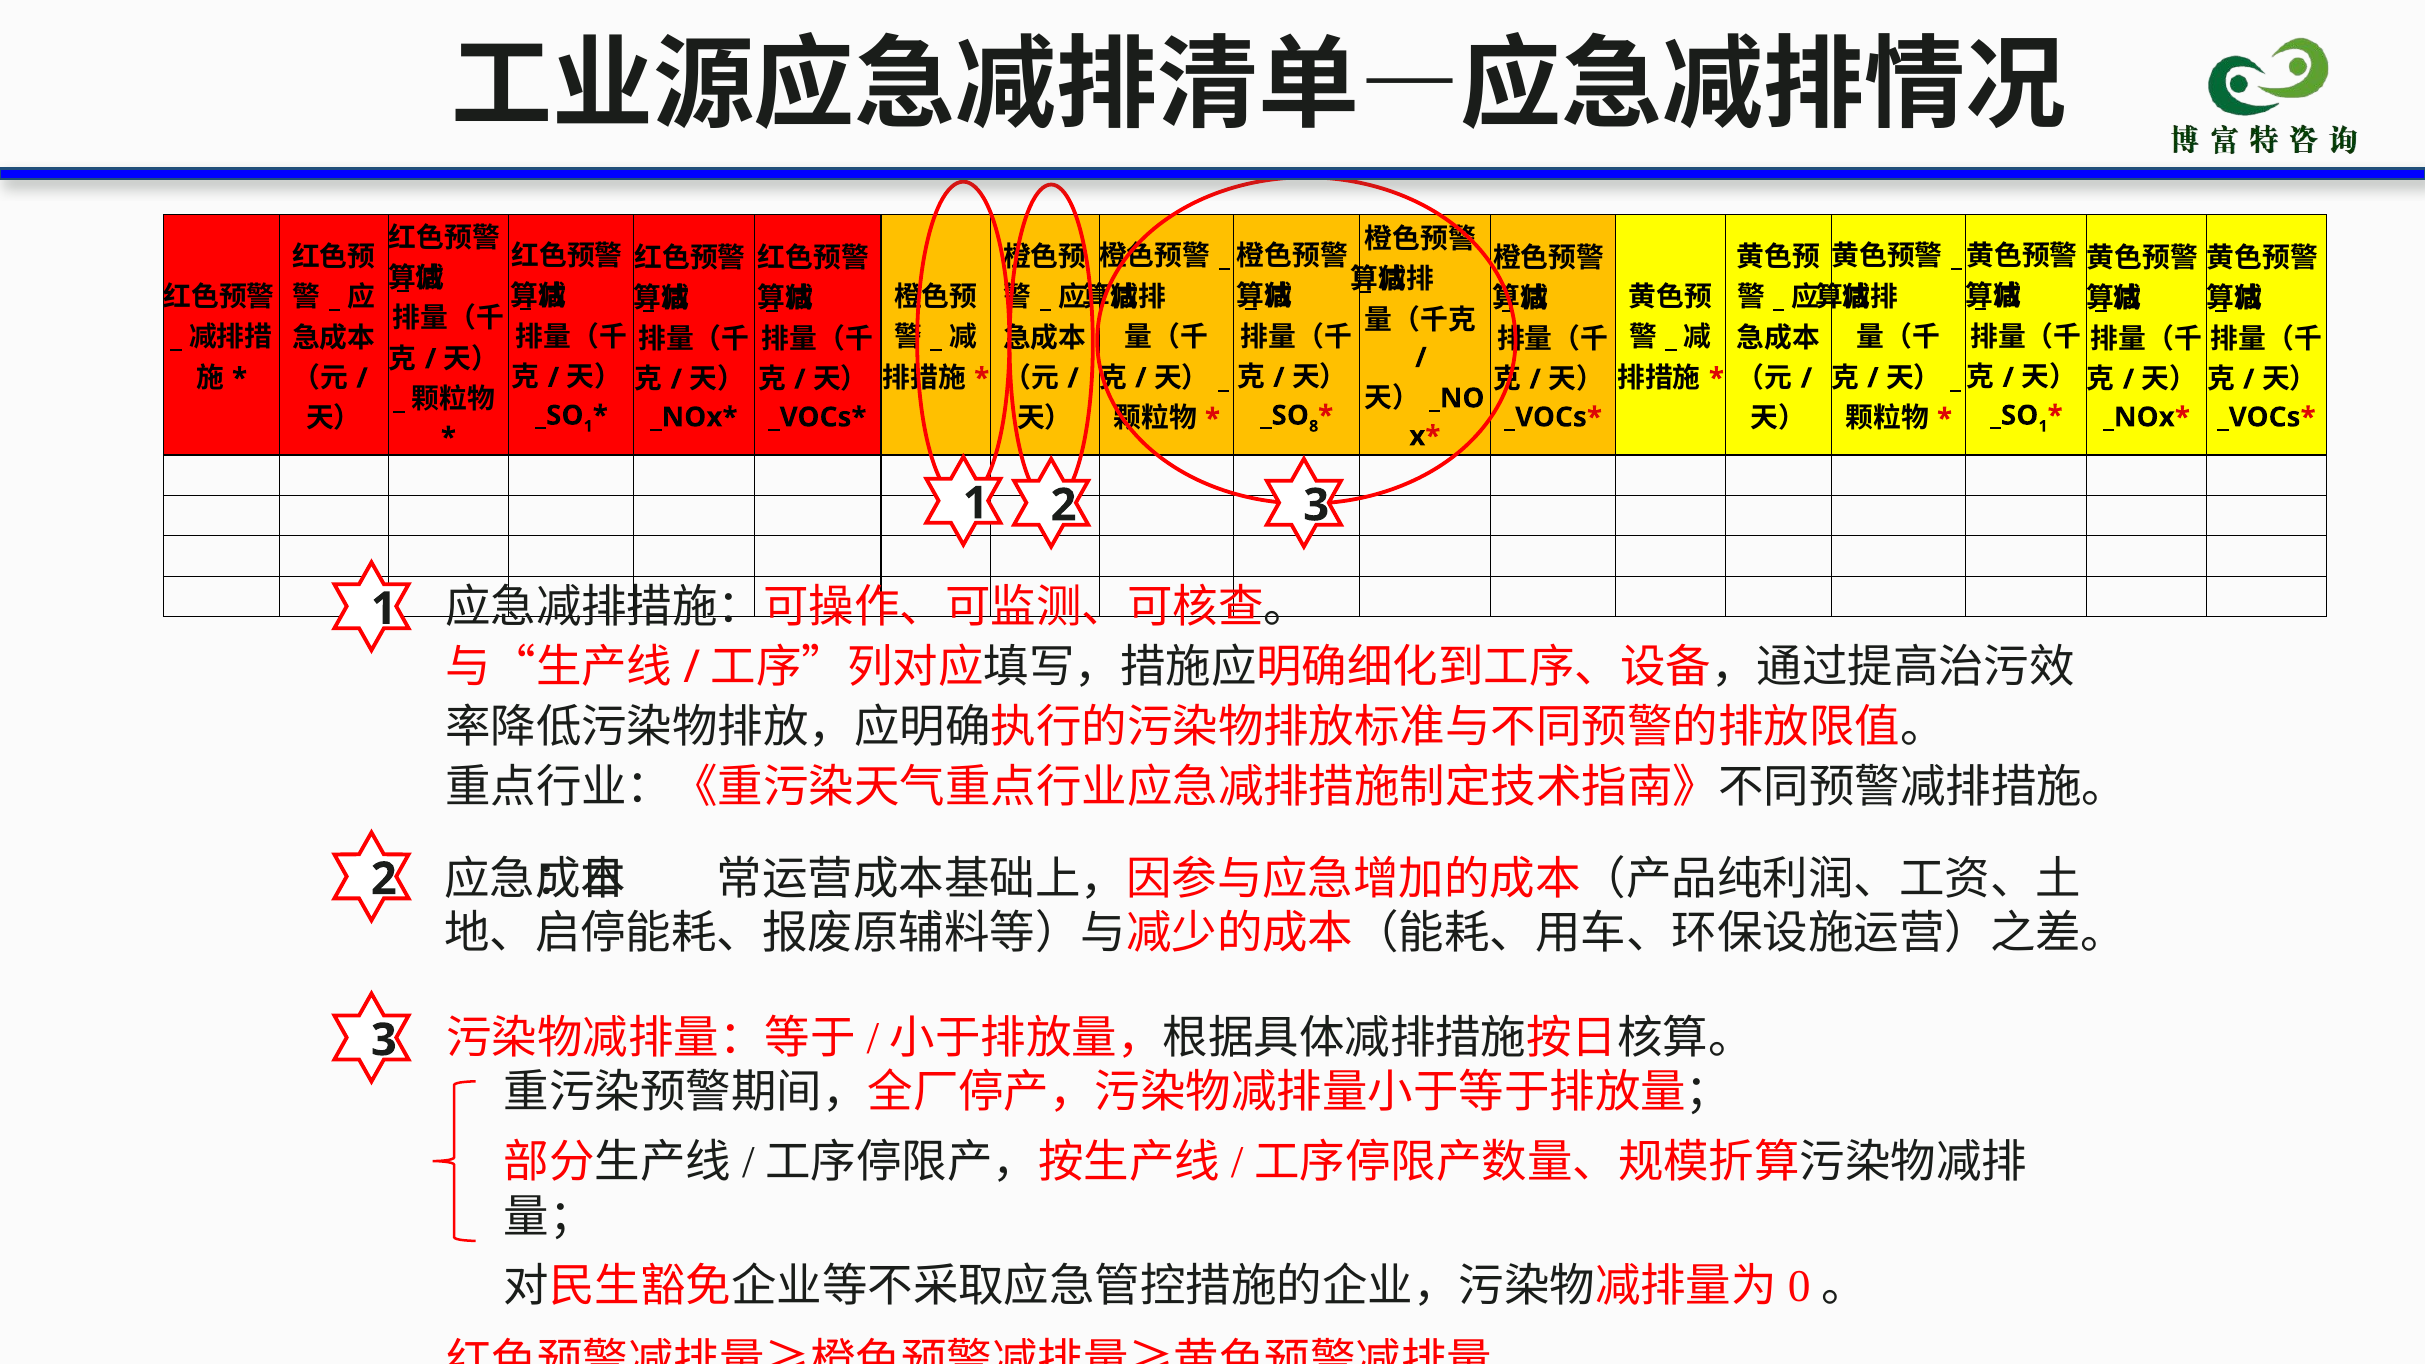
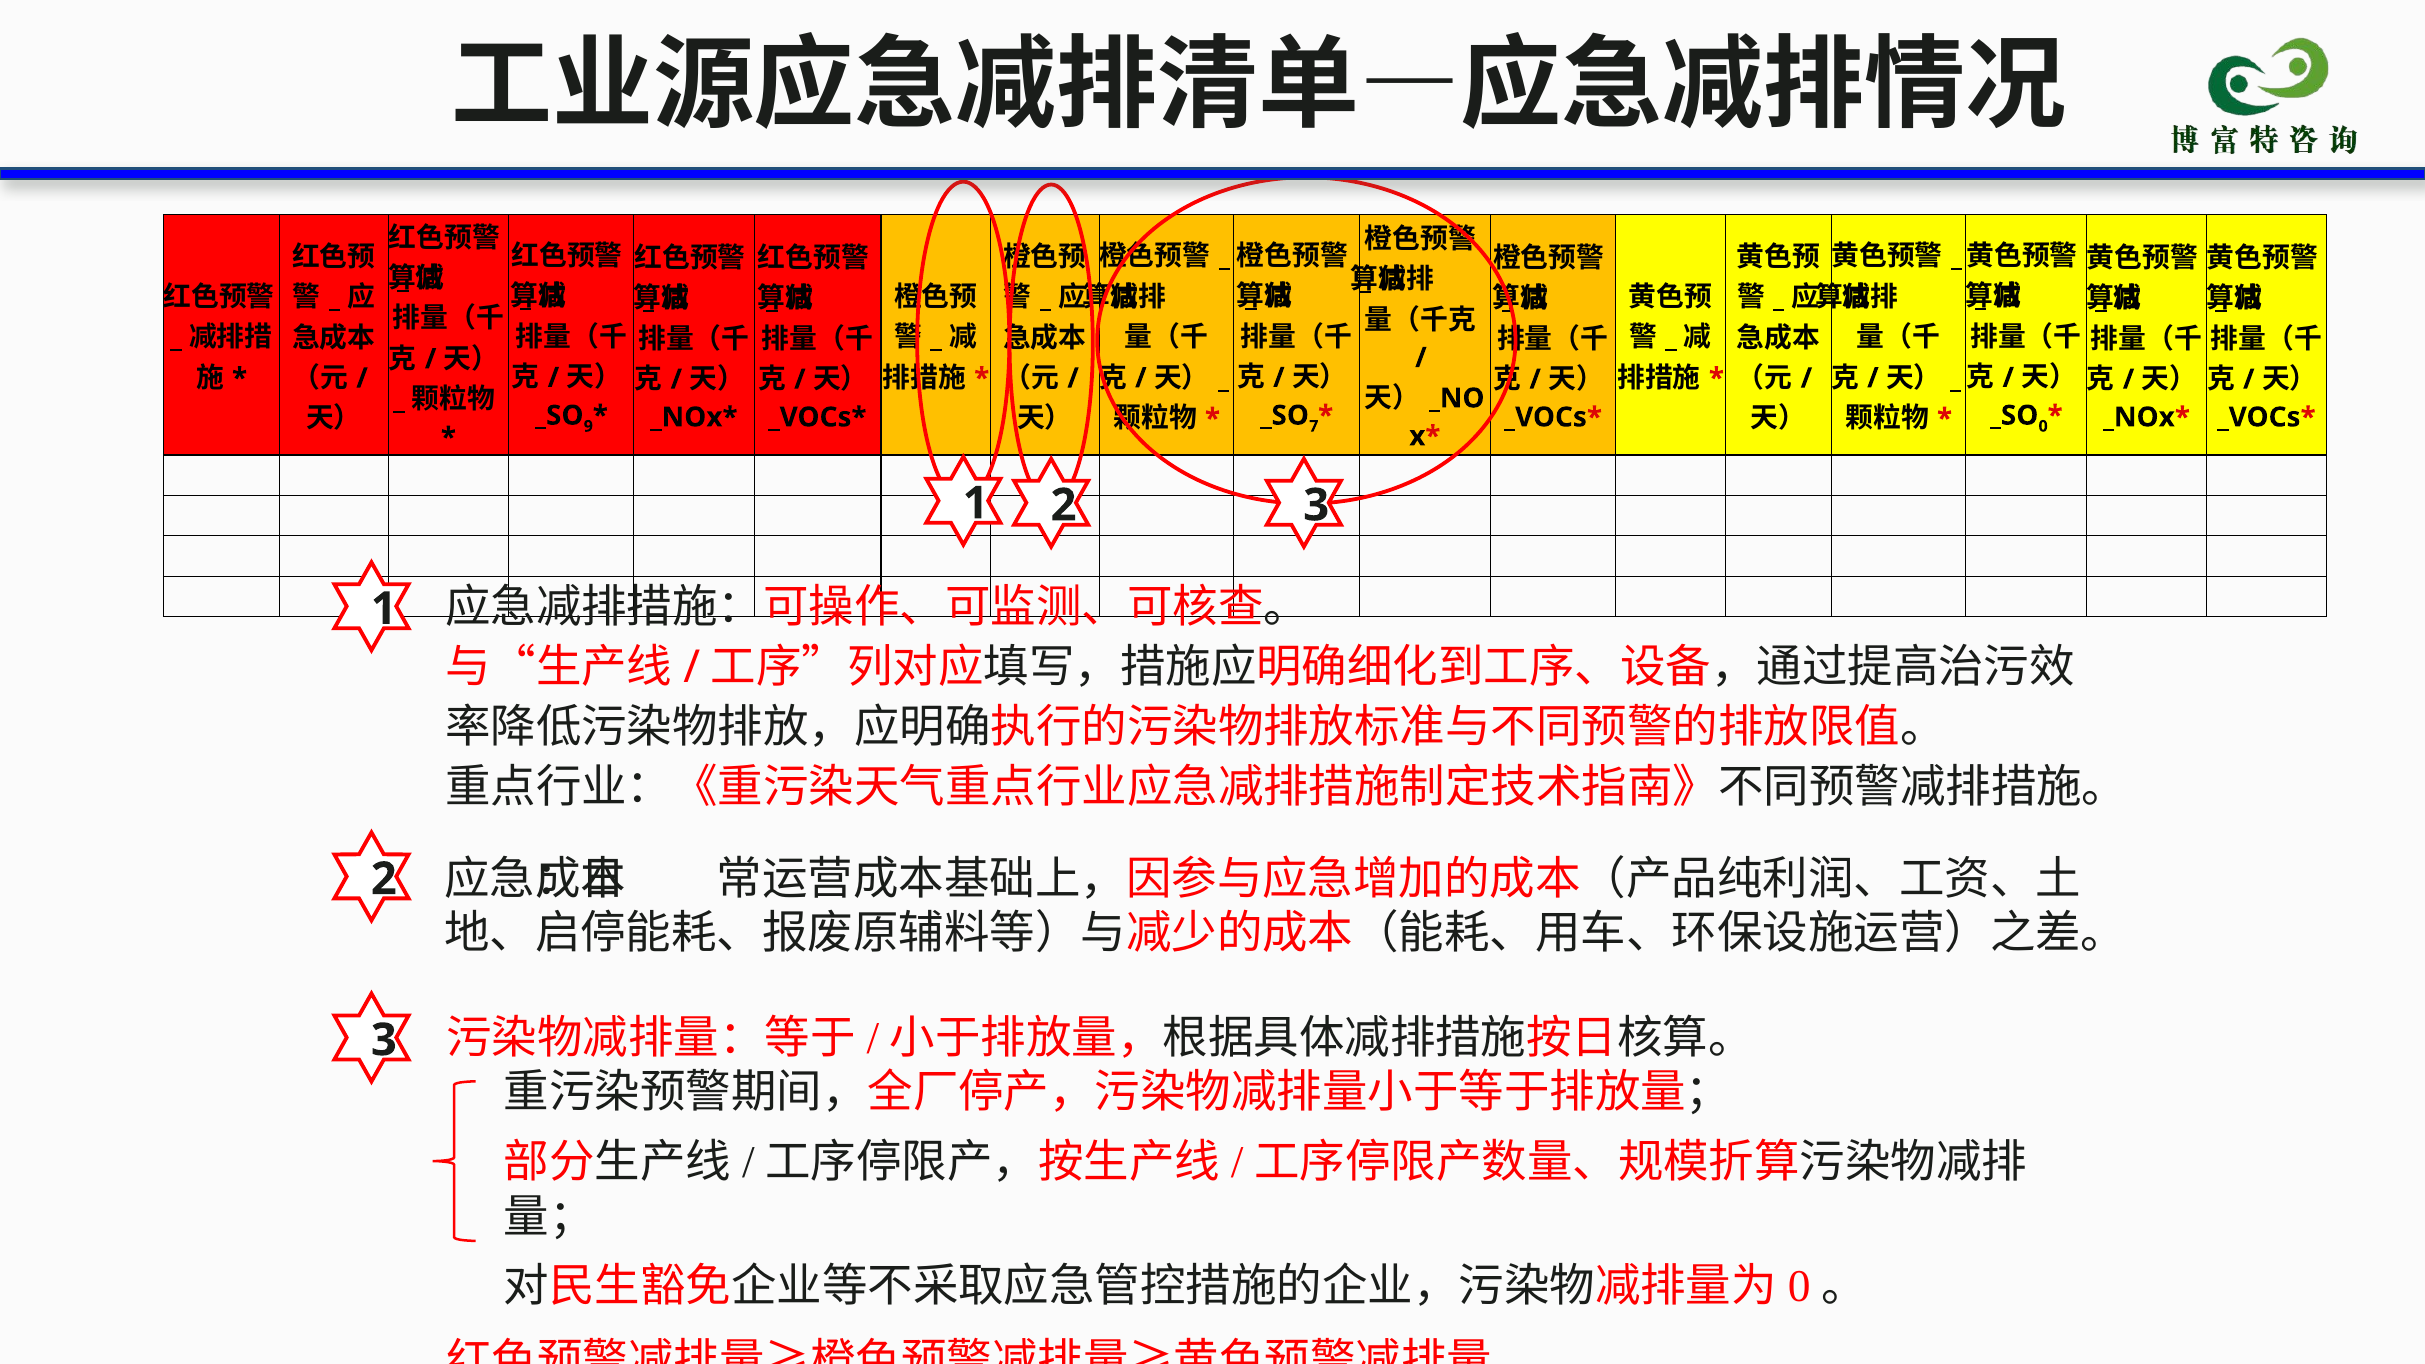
1 at (588, 426): 1 -> 9
8: 8 -> 7
1 at (2043, 426): 1 -> 0
